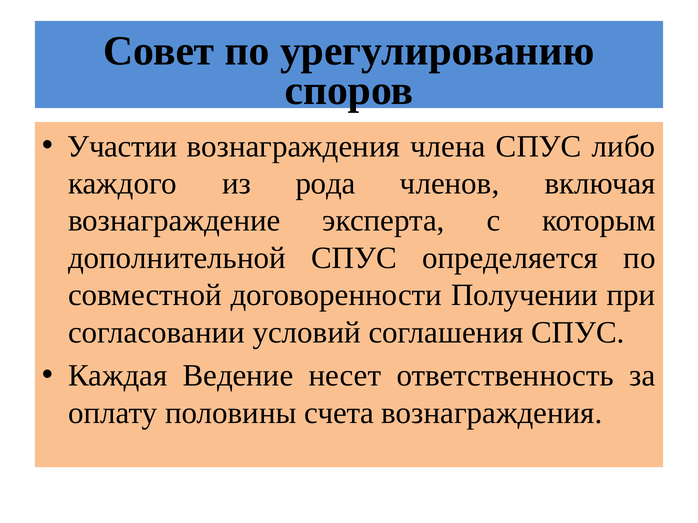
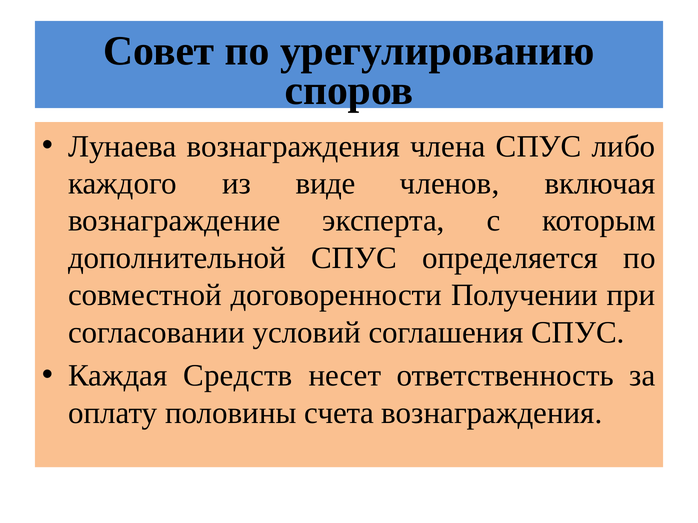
Участии: Участии -> Лунаева
рода: рода -> виде
Ведение: Ведение -> Средств
